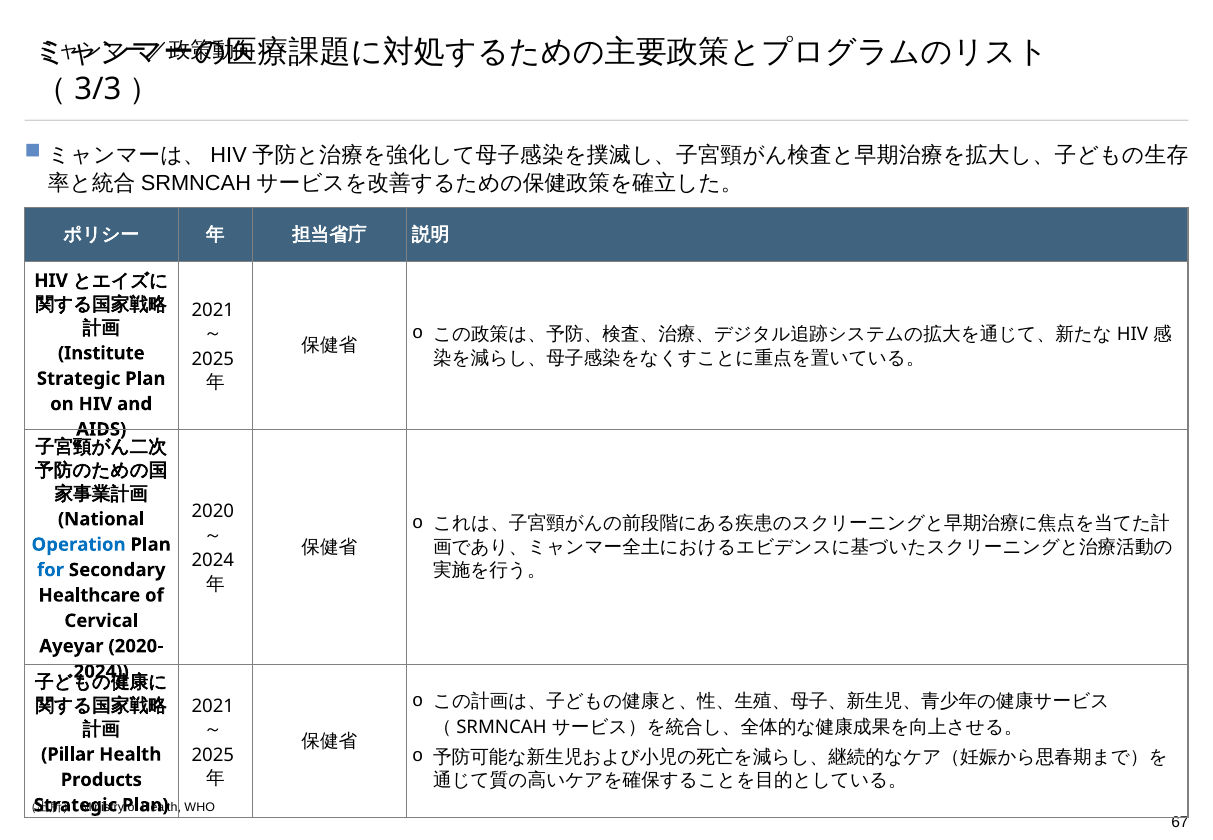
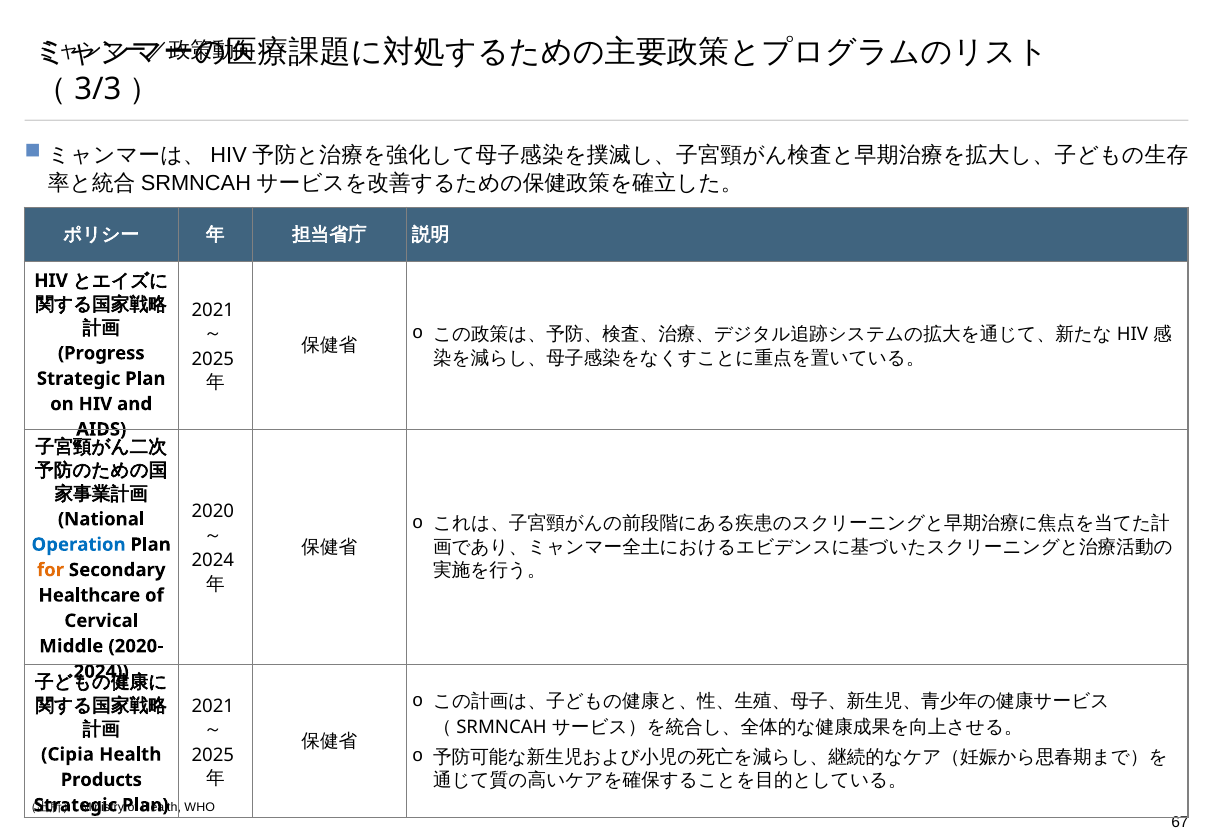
Institute: Institute -> Progress
for colour: blue -> orange
Ayeyar: Ayeyar -> Middle
Pillar: Pillar -> Cipia
